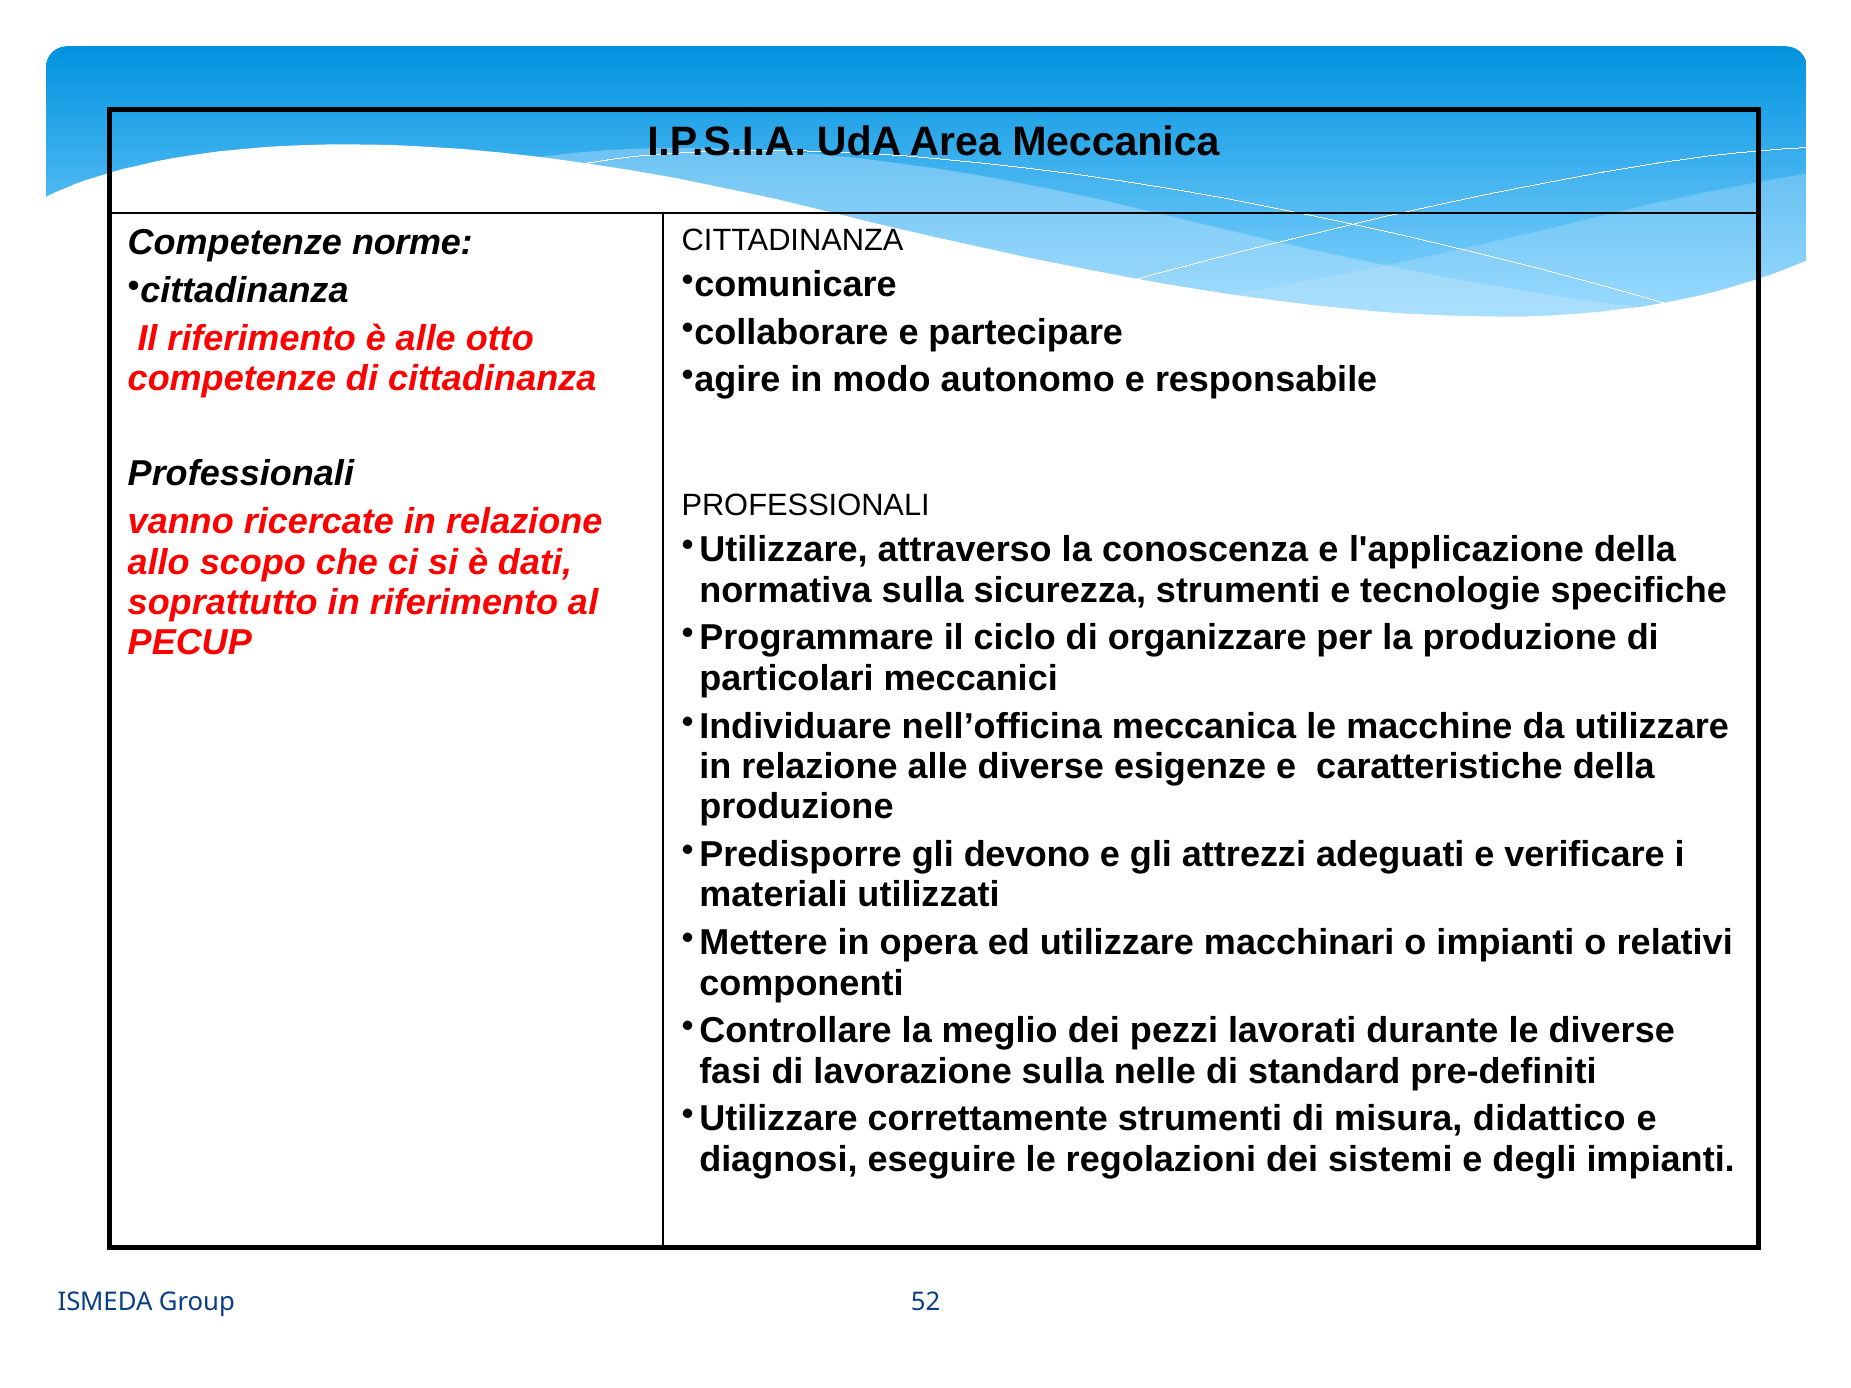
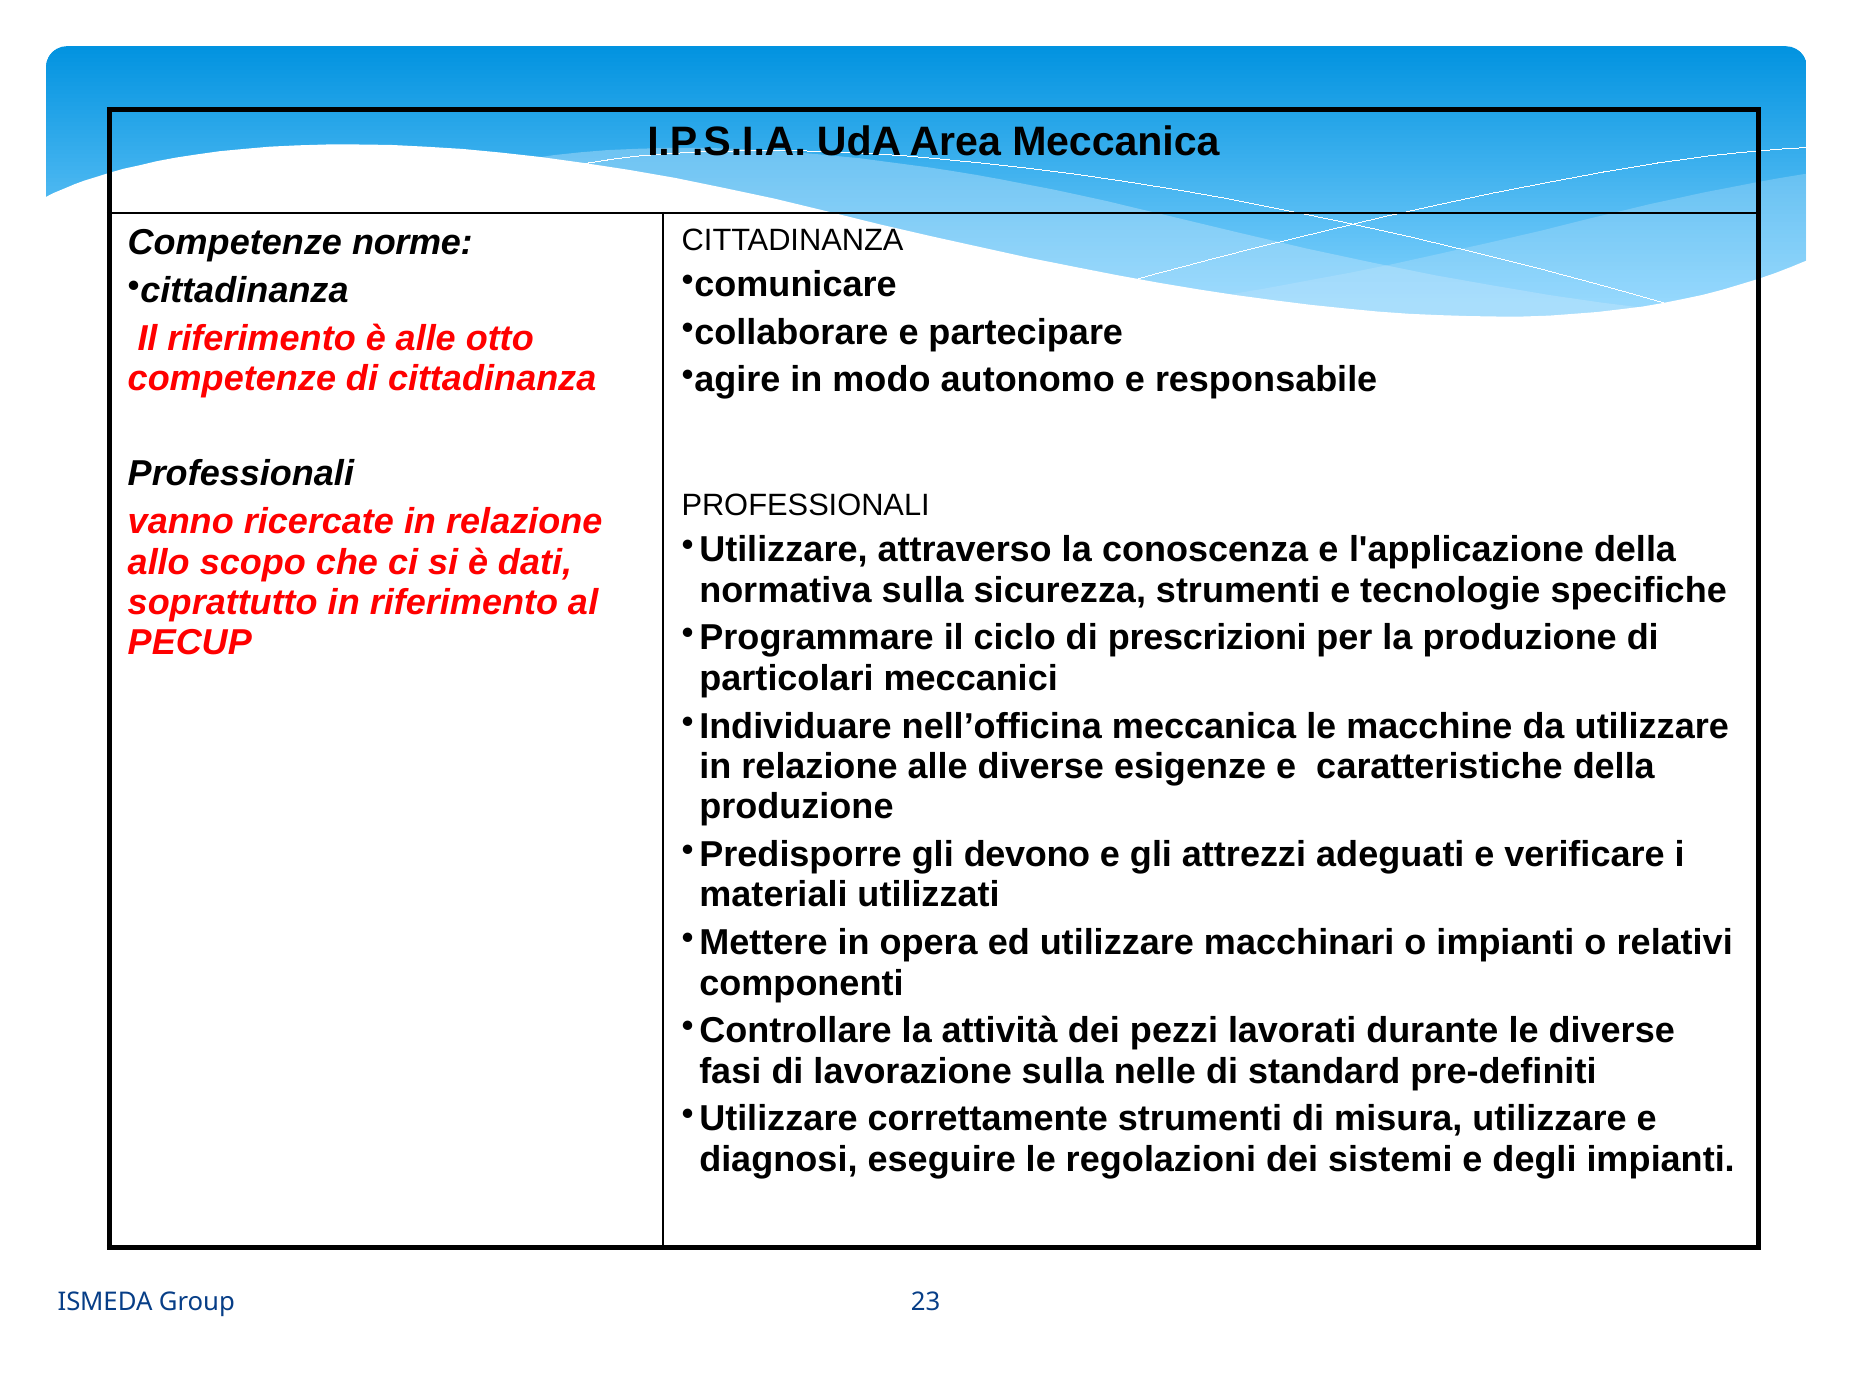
organizzare: organizzare -> prescrizioni
meglio: meglio -> attività
misura didattico: didattico -> utilizzare
52: 52 -> 23
